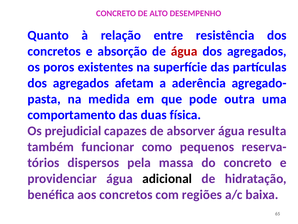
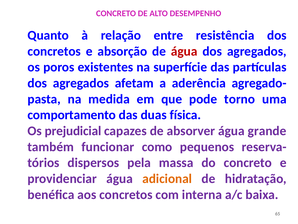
outra: outra -> torno
resulta: resulta -> grande
adicional colour: black -> orange
regiões: regiões -> interna
